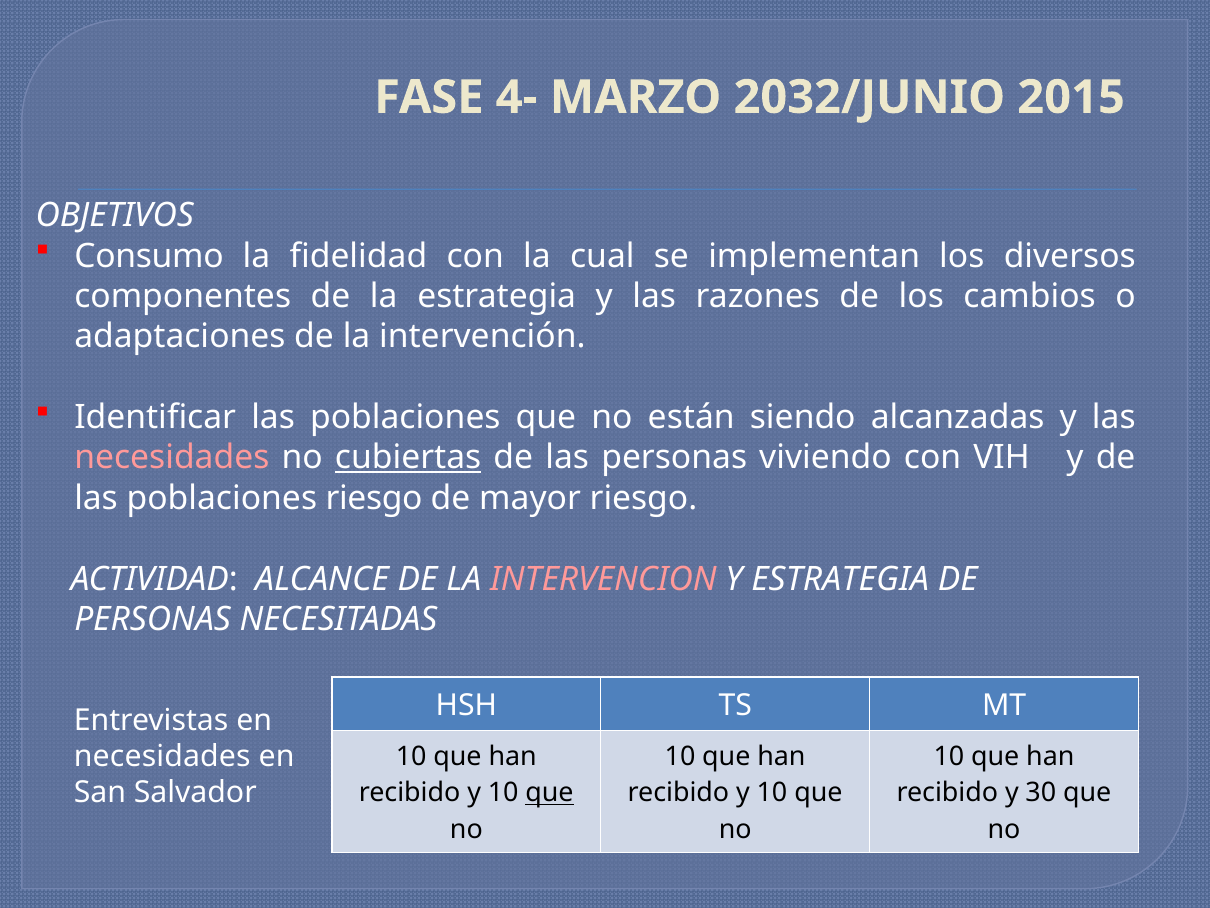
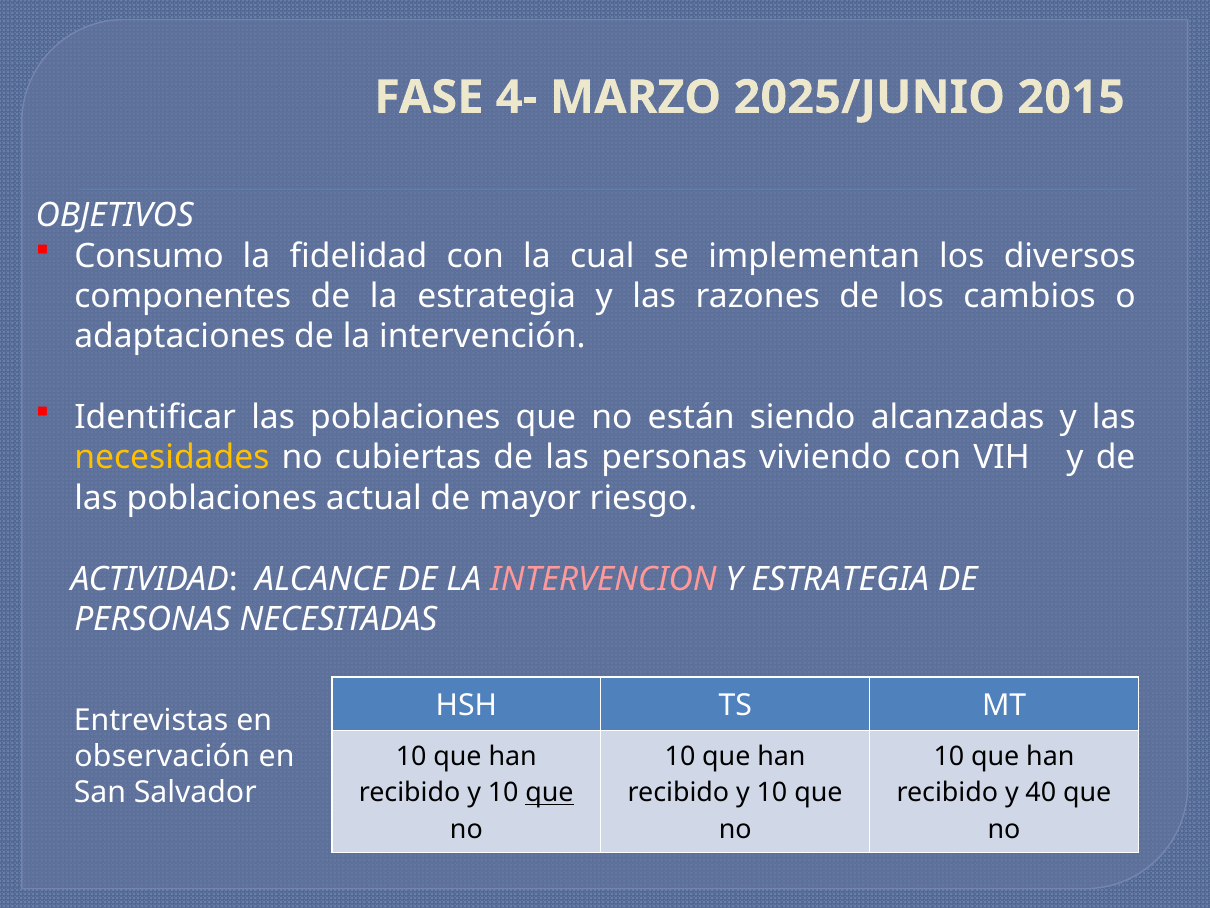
2032/JUNIO: 2032/JUNIO -> 2025/JUNIO
necesidades at (172, 458) colour: pink -> yellow
cubiertas underline: present -> none
poblaciones riesgo: riesgo -> actual
necesidades at (162, 756): necesidades -> observación
30: 30 -> 40
